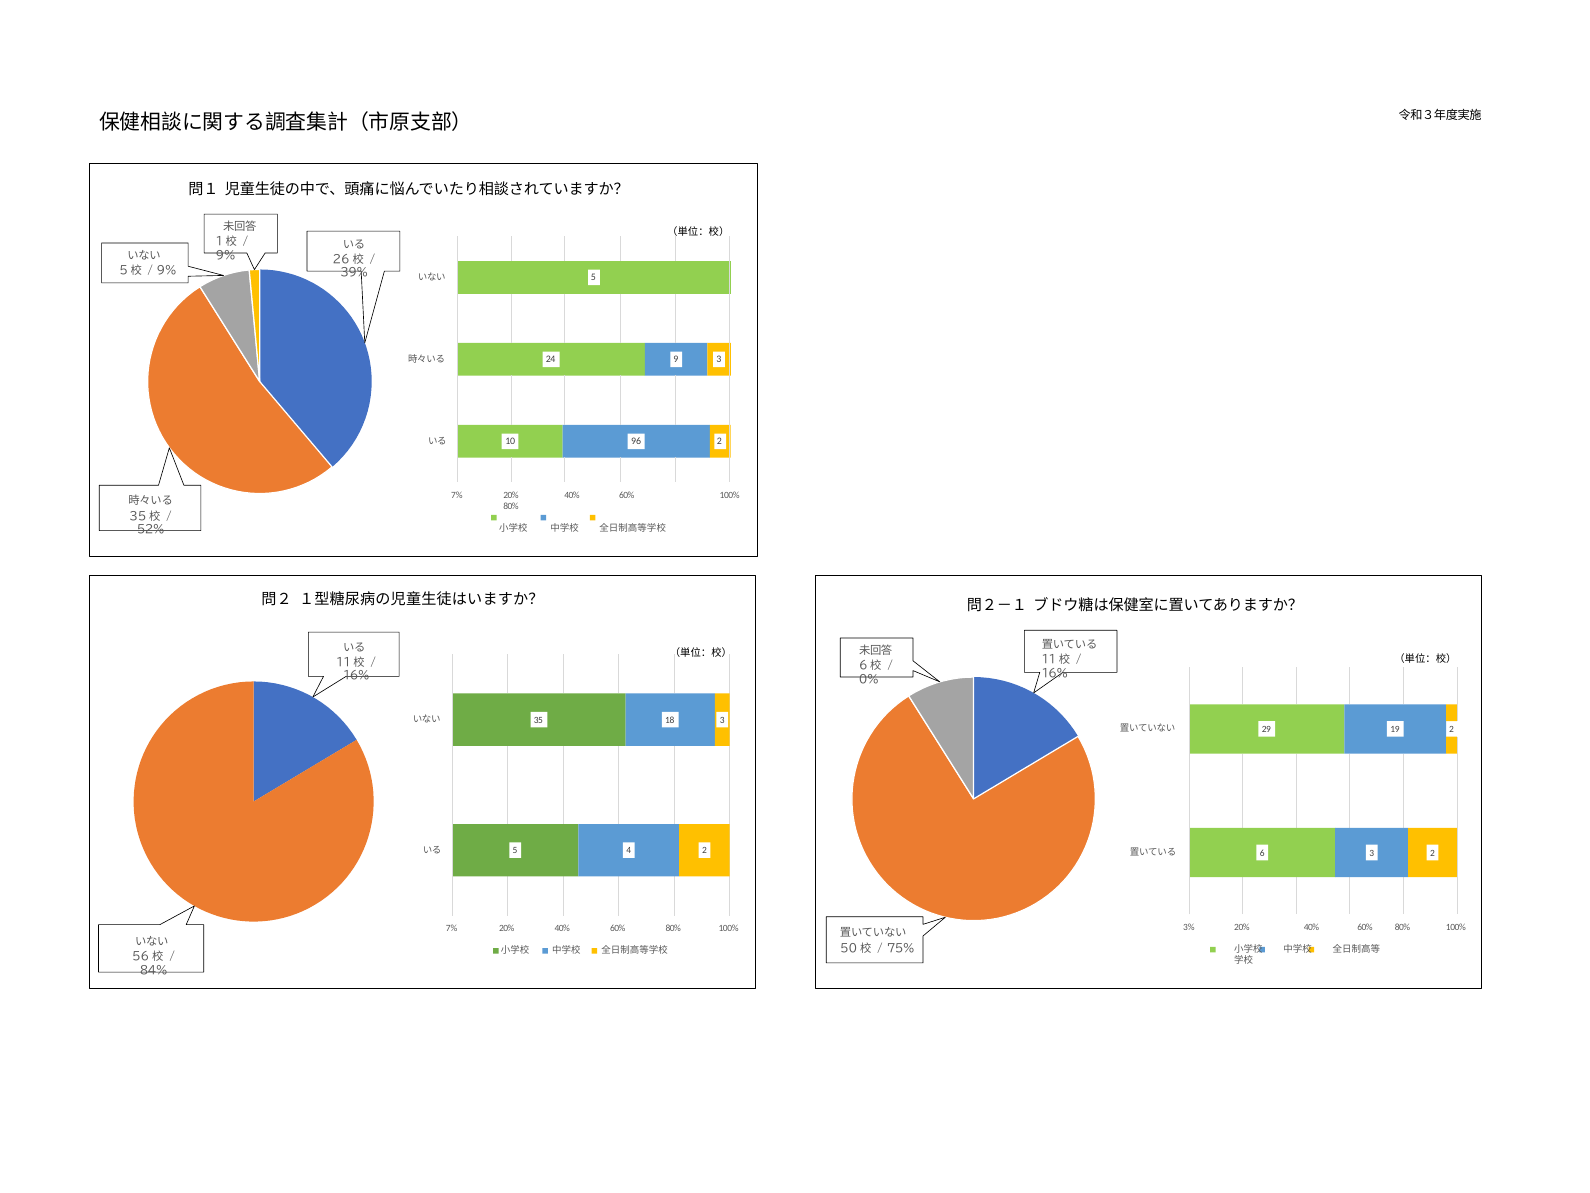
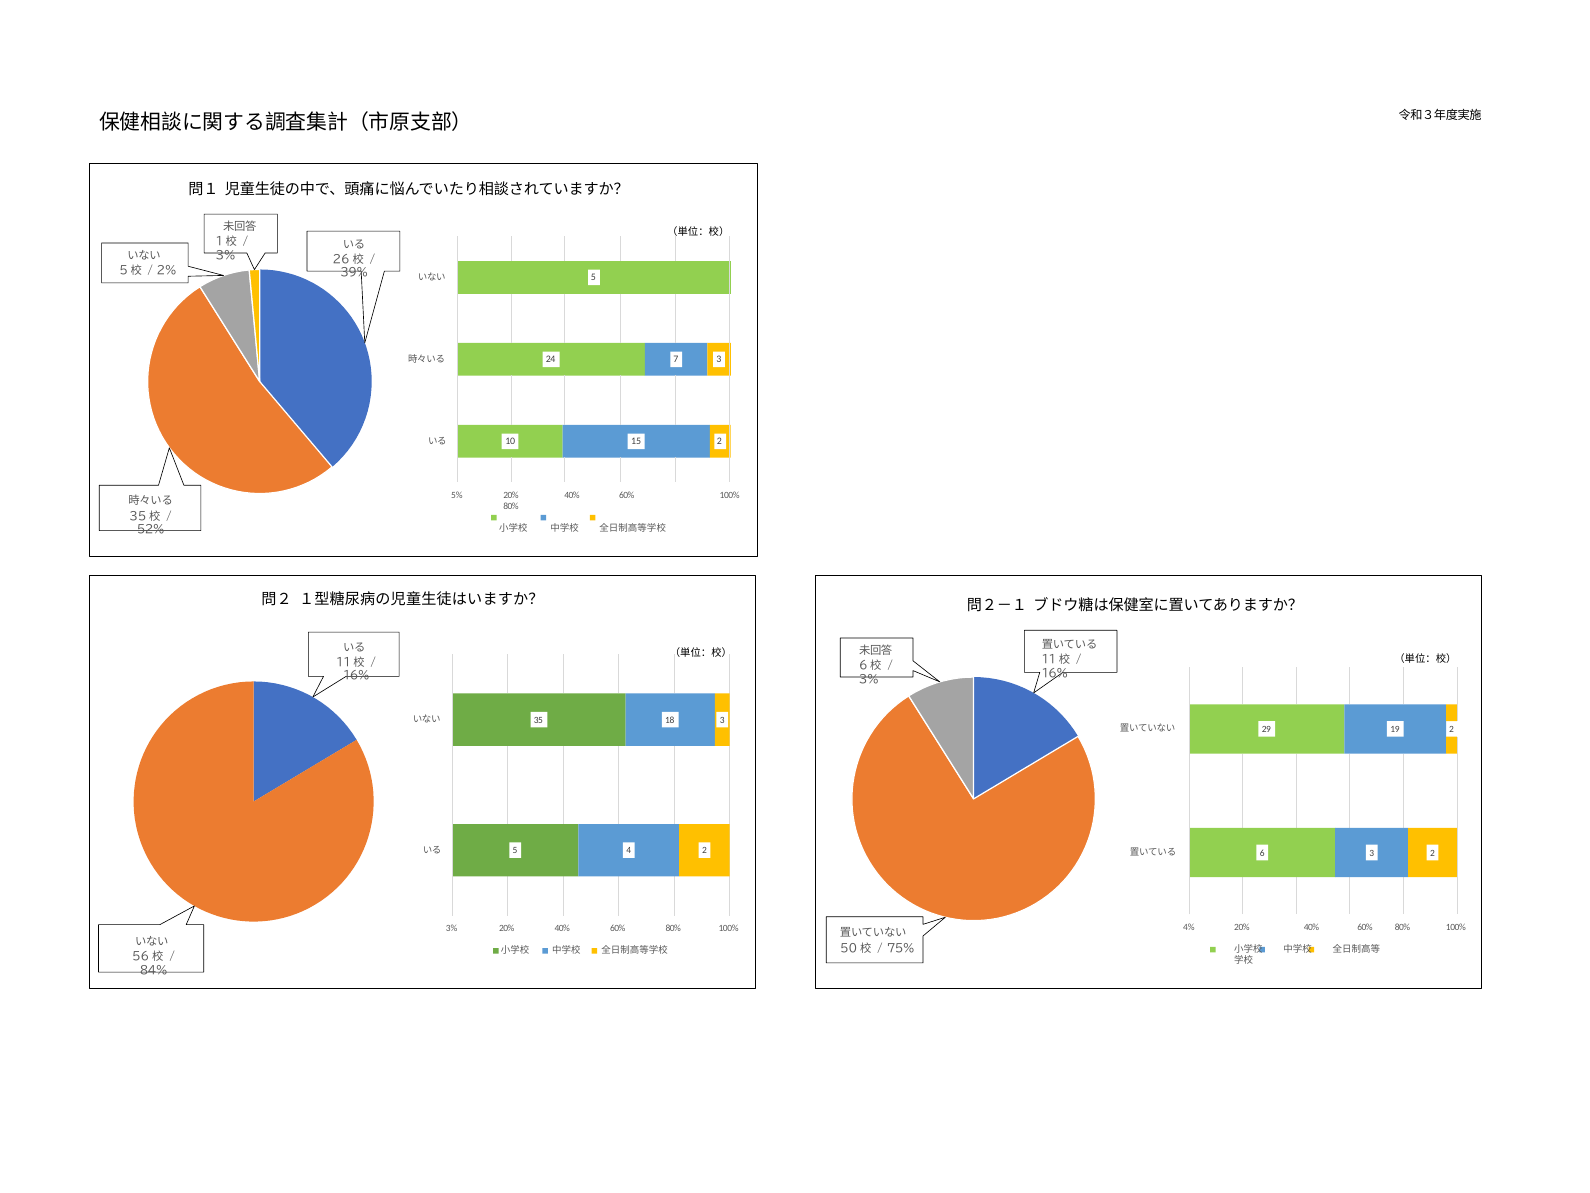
9% at (226, 255): 9% -> 3%
9% at (167, 271): 9% -> 2%
9: 9 -> 7
96: 96 -> 15
7% at (457, 495): 7% -> 5%
0% at (869, 679): 0% -> 3%
3%: 3% -> 4%
7% at (452, 928): 7% -> 3%
